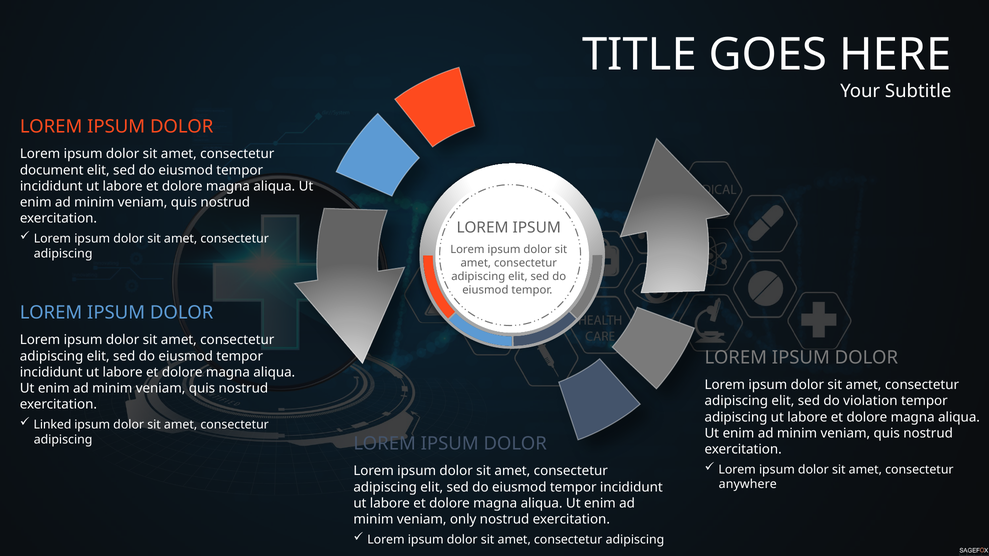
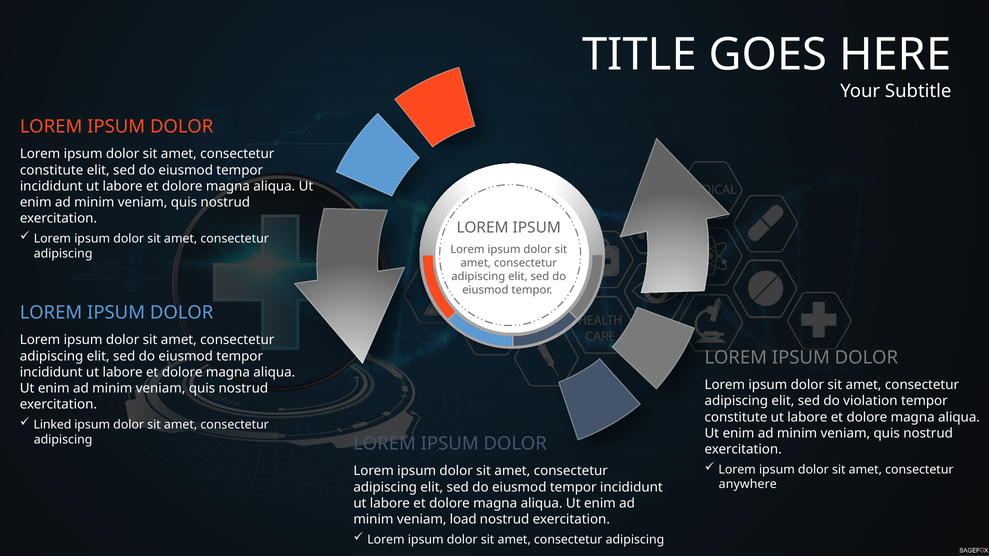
document at (52, 170): document -> constitute
adipiscing at (736, 417): adipiscing -> constitute
only: only -> load
